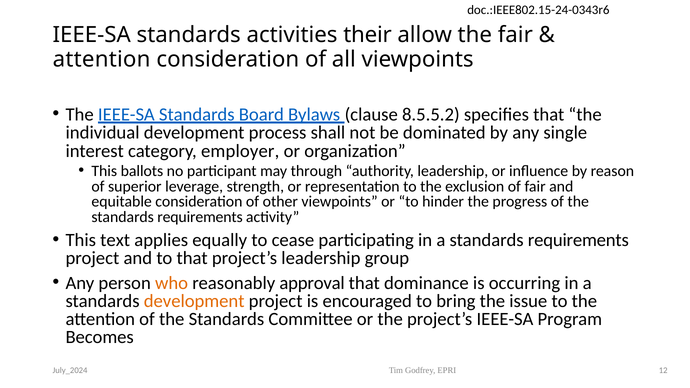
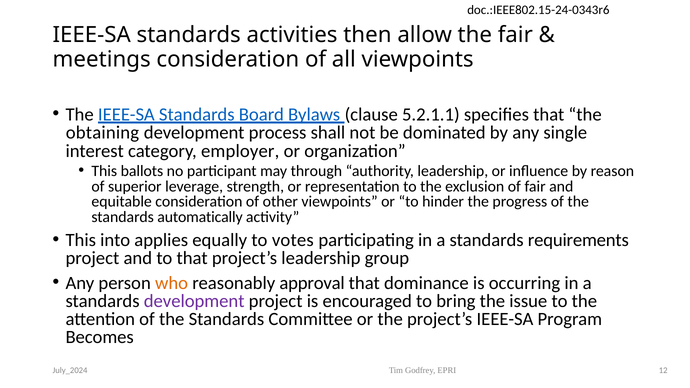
their: their -> then
attention at (102, 59): attention -> meetings
8.5.5.2: 8.5.5.2 -> 5.2.1.1
individual: individual -> obtaining
requirements at (200, 217): requirements -> automatically
text: text -> into
cease: cease -> votes
development at (194, 301) colour: orange -> purple
